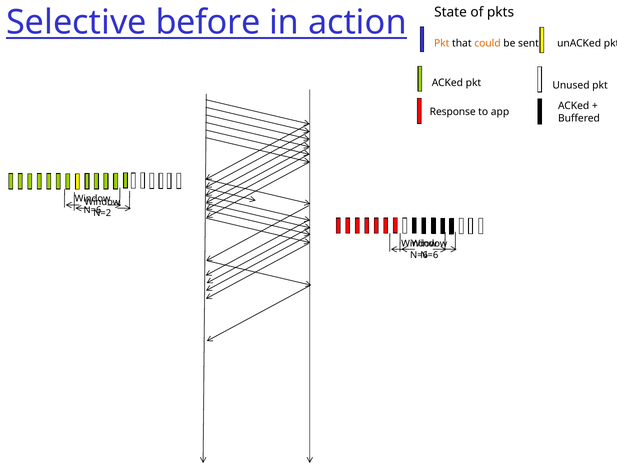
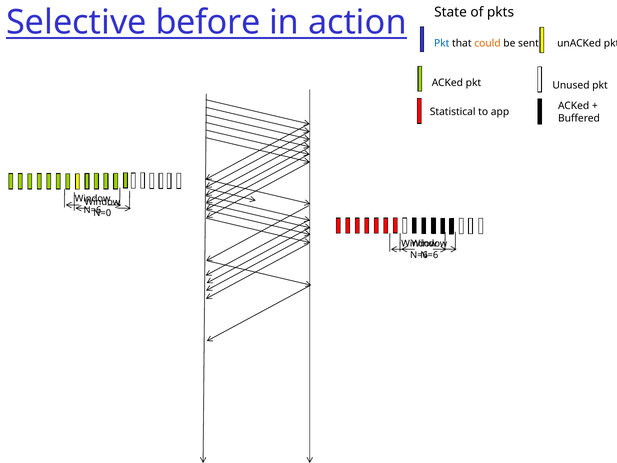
Pkt at (442, 43) colour: orange -> blue
Response: Response -> Statistical
N=2: N=2 -> N=0
